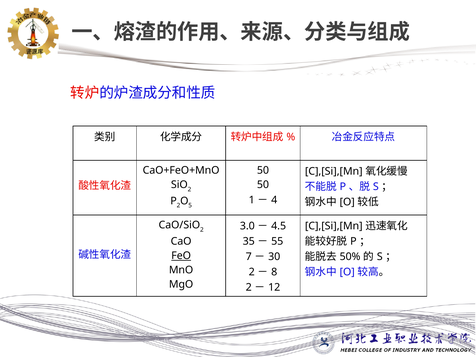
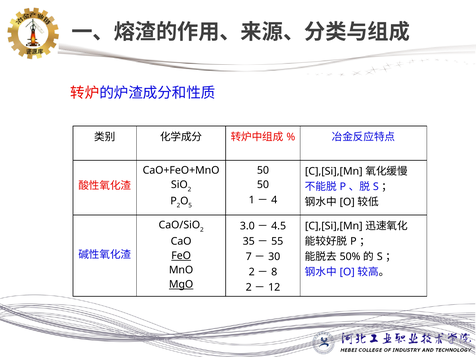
MgO underline: none -> present
